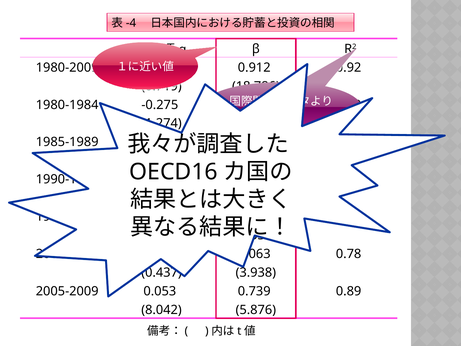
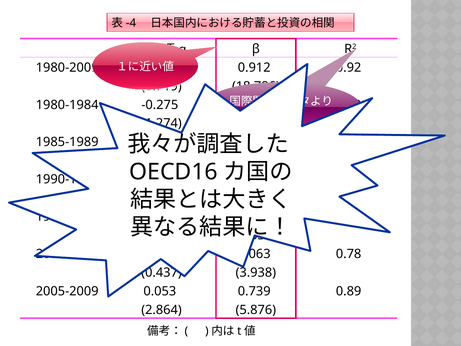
8.042: 8.042 -> 2.864
